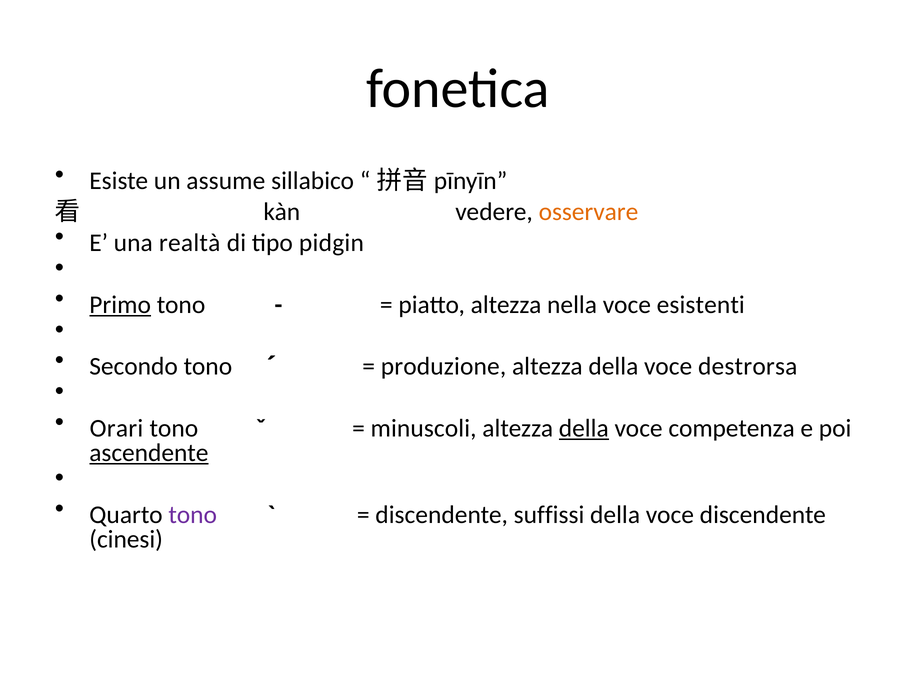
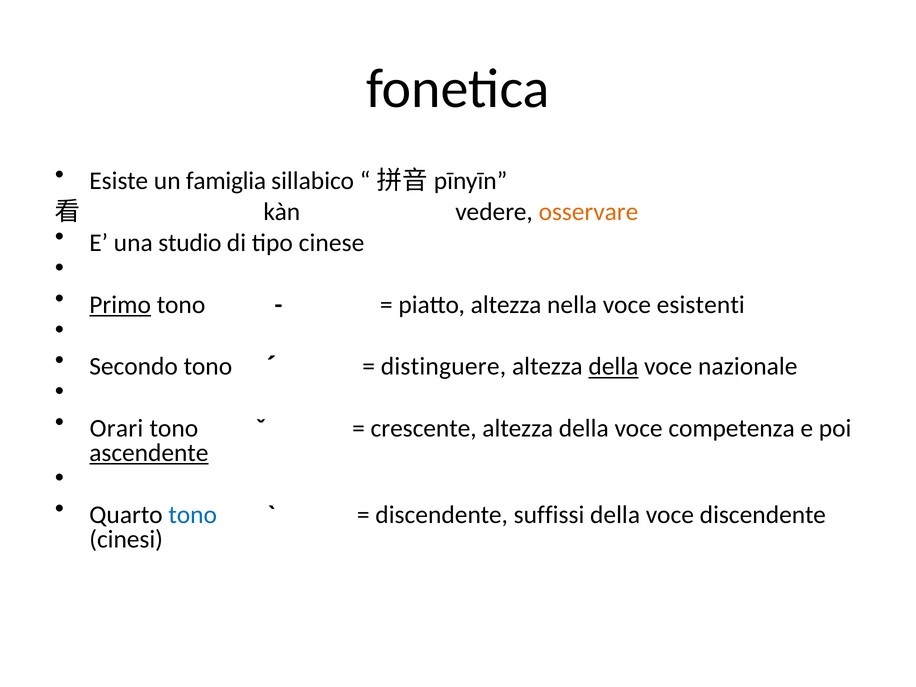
assume: assume -> famiglia
realtà: realtà -> studio
pidgin: pidgin -> cinese
produzione: produzione -> distinguere
della at (613, 367) underline: none -> present
destrorsa: destrorsa -> nazionale
minuscoli: minuscoli -> crescente
della at (584, 428) underline: present -> none
tono at (193, 515) colour: purple -> blue
